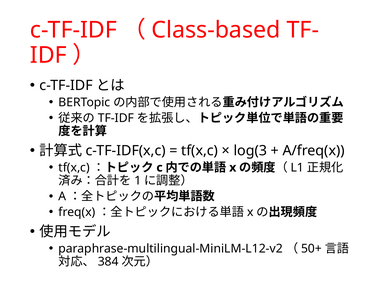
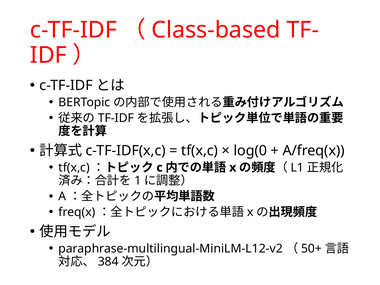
log(3: log(3 -> log(0
